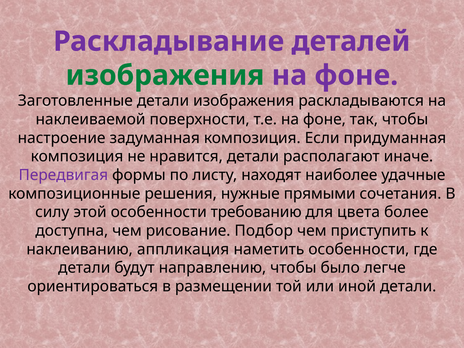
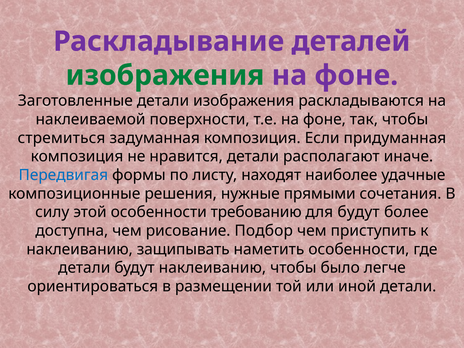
настроение: настроение -> стремиться
Передвигая colour: purple -> blue
для цвета: цвета -> будут
аппликация: аппликация -> защипывать
будут направлению: направлению -> наклеиванию
